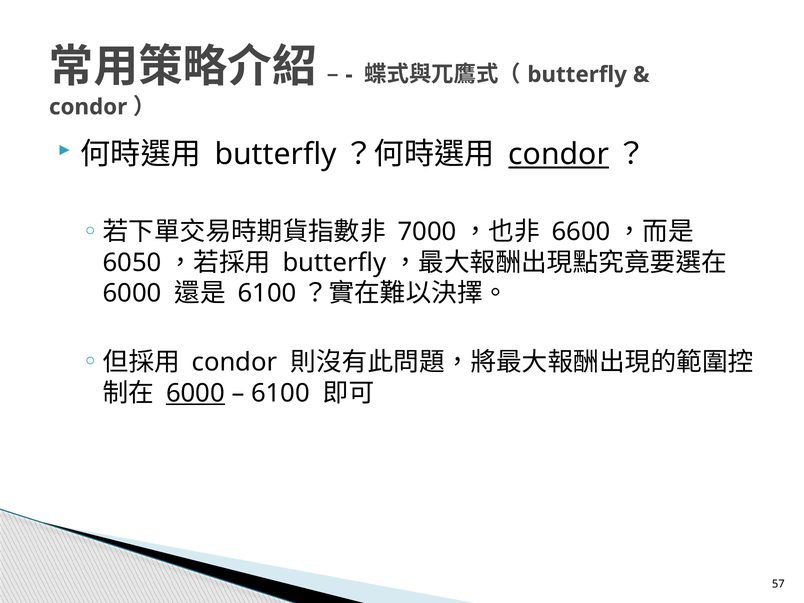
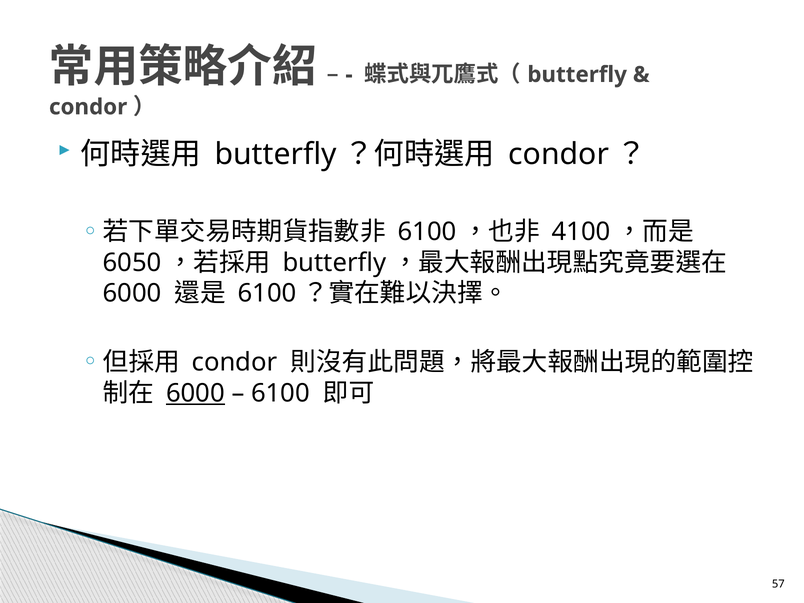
condor at (559, 154) underline: present -> none
7000 at (427, 232): 7000 -> 6100
6600: 6600 -> 4100
